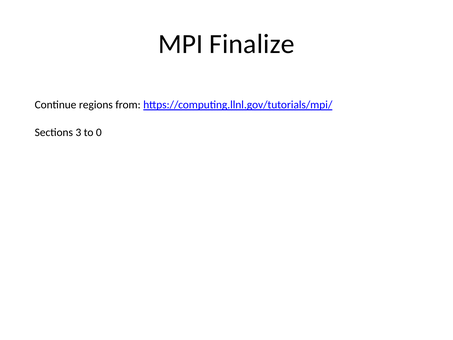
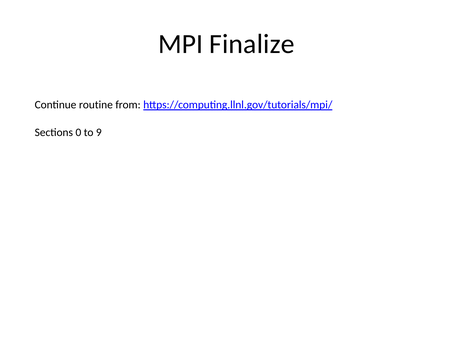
regions: regions -> routine
3: 3 -> 0
0: 0 -> 9
